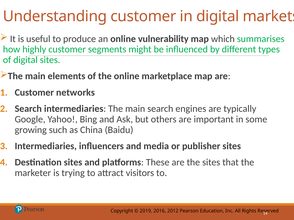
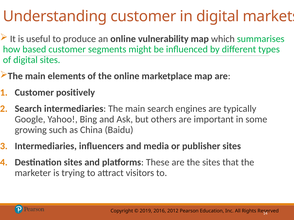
highly: highly -> based
networks: networks -> positively
